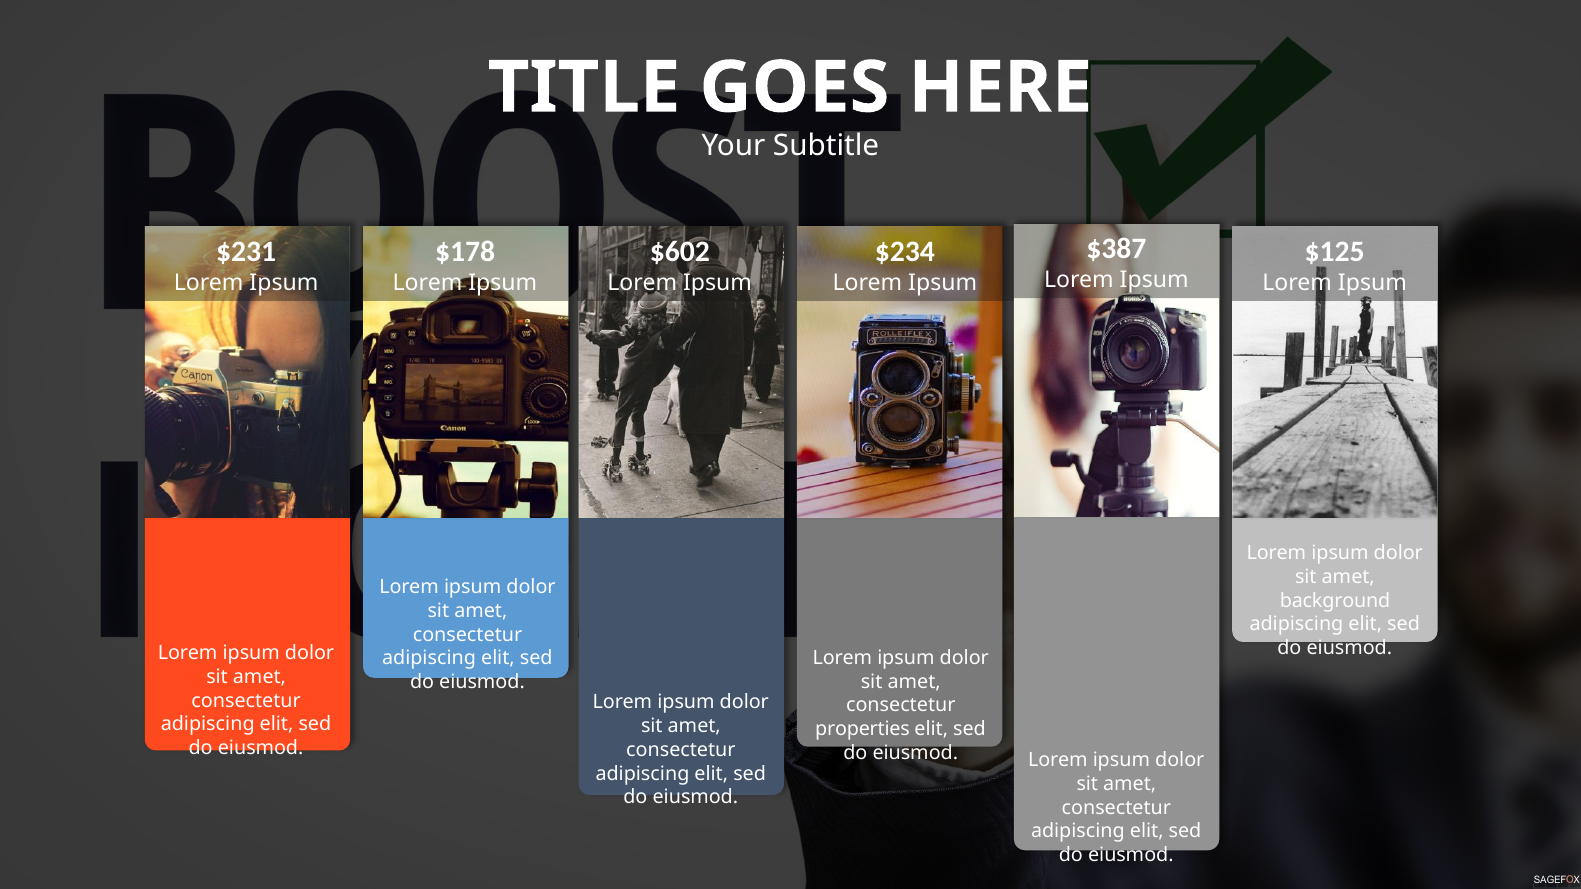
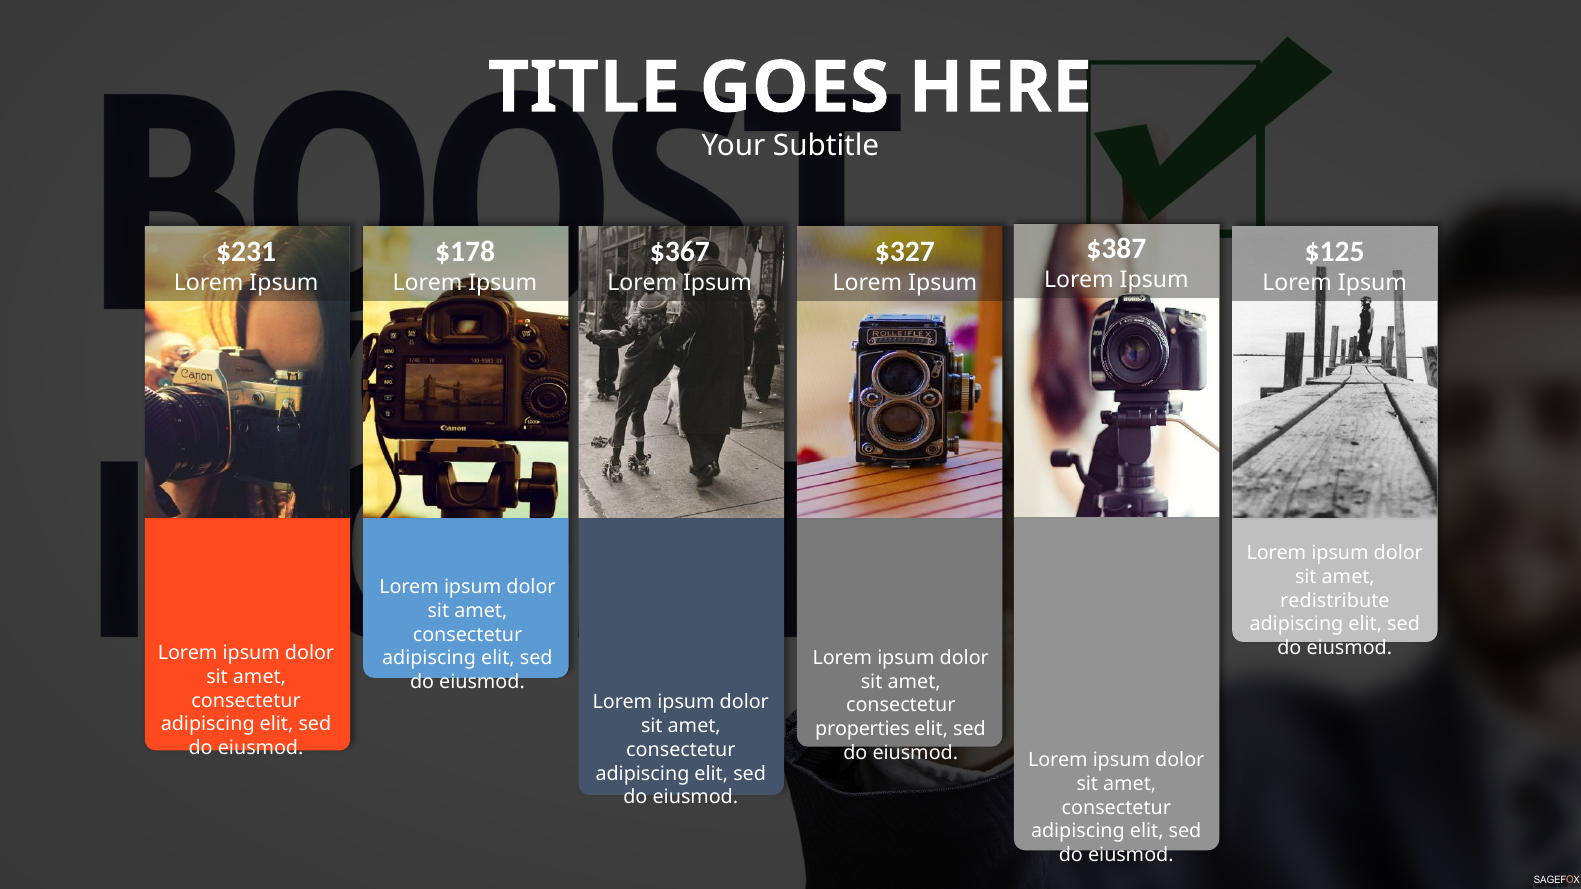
$602: $602 -> $367
$234: $234 -> $327
background: background -> redistribute
